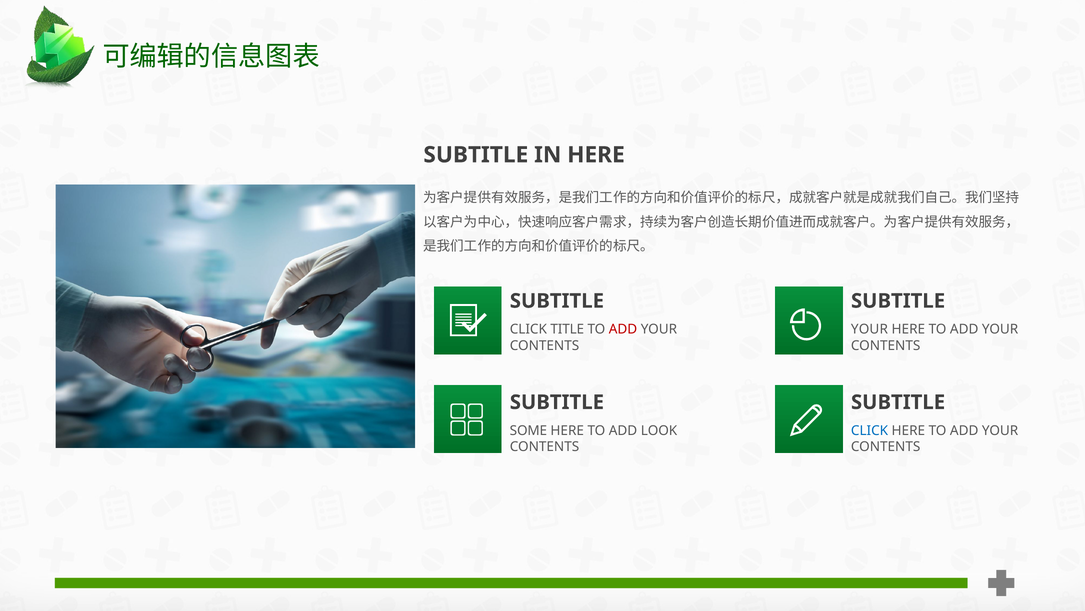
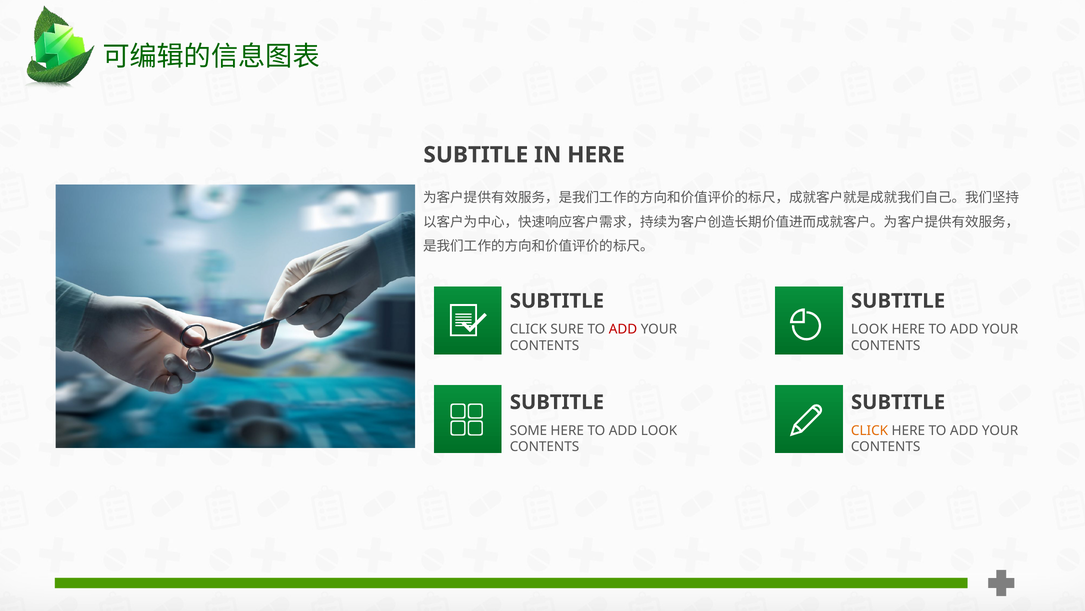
TITLE: TITLE -> SURE
YOUR at (869, 329): YOUR -> LOOK
CLICK at (870, 430) colour: blue -> orange
